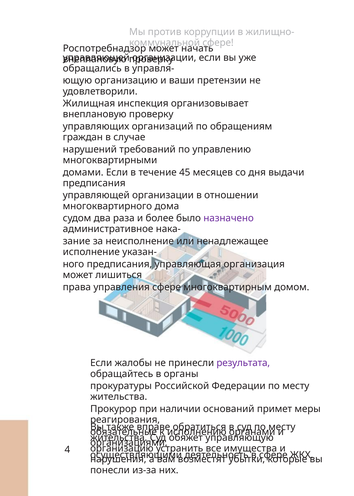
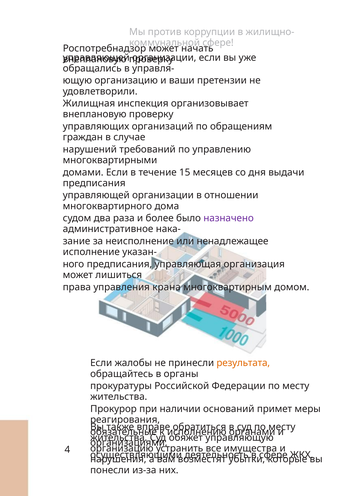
45: 45 -> 15
управления сфере: сфере -> крана
результата colour: purple -> orange
